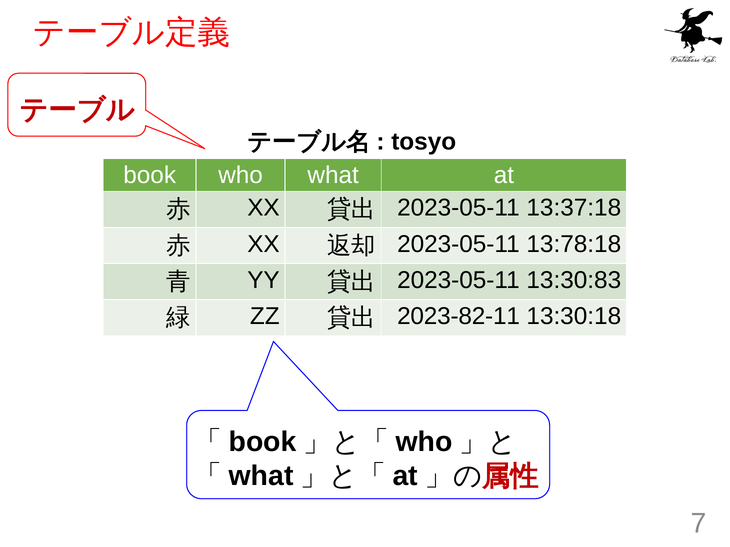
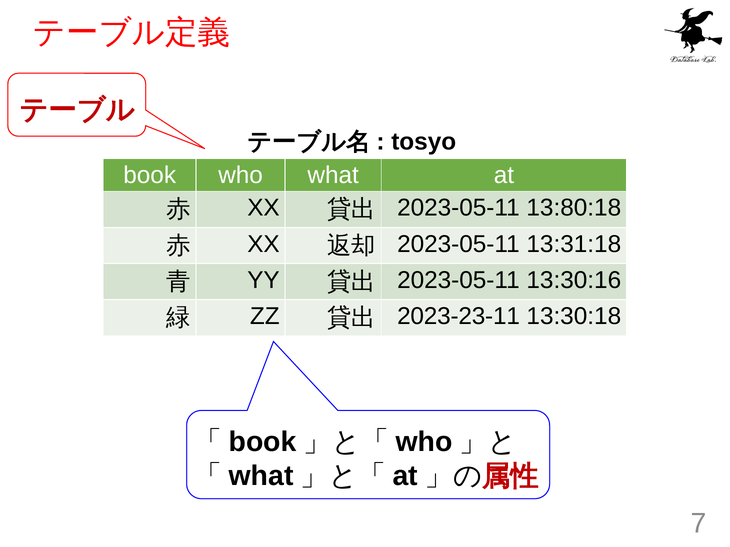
13:37:18: 13:37:18 -> 13:80:18
13:78:18: 13:78:18 -> 13:31:18
13:30:83: 13:30:83 -> 13:30:16
2023-82-11: 2023-82-11 -> 2023-23-11
